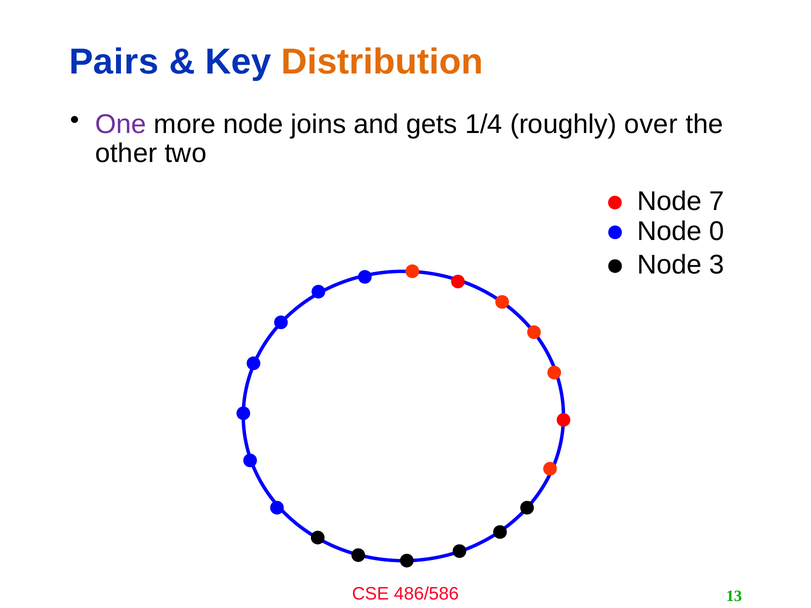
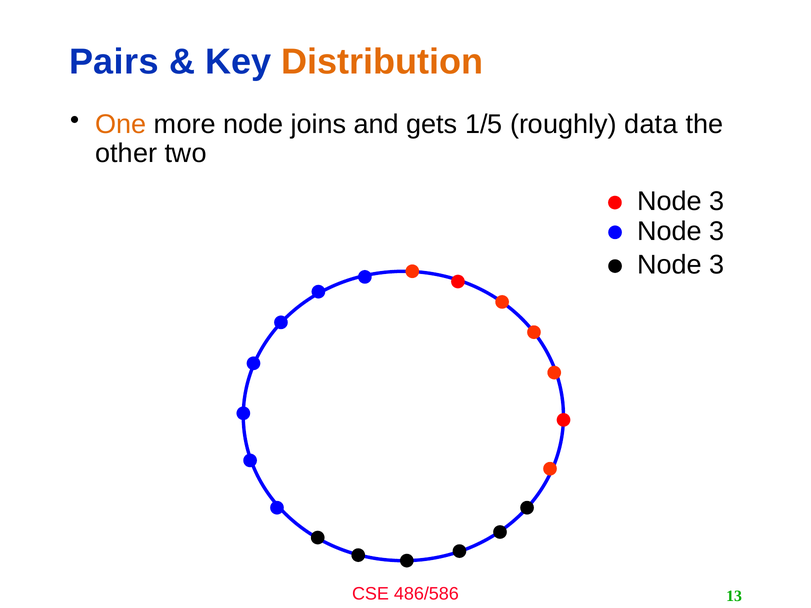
One colour: purple -> orange
1/4: 1/4 -> 1/5
over: over -> data
7 at (717, 201): 7 -> 3
0 at (717, 231): 0 -> 3
